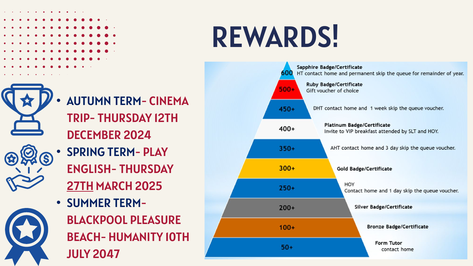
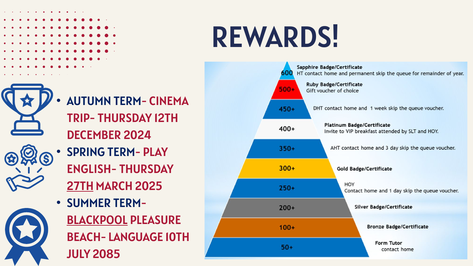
BLACKPOOL underline: none -> present
HUMANITY: HUMANITY -> LANGUAGE
2047: 2047 -> 2085
